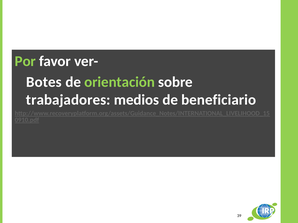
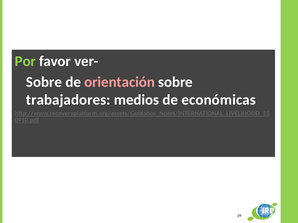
Botes at (44, 82): Botes -> Sobre
orientación colour: light green -> pink
beneficiario: beneficiario -> económicas
